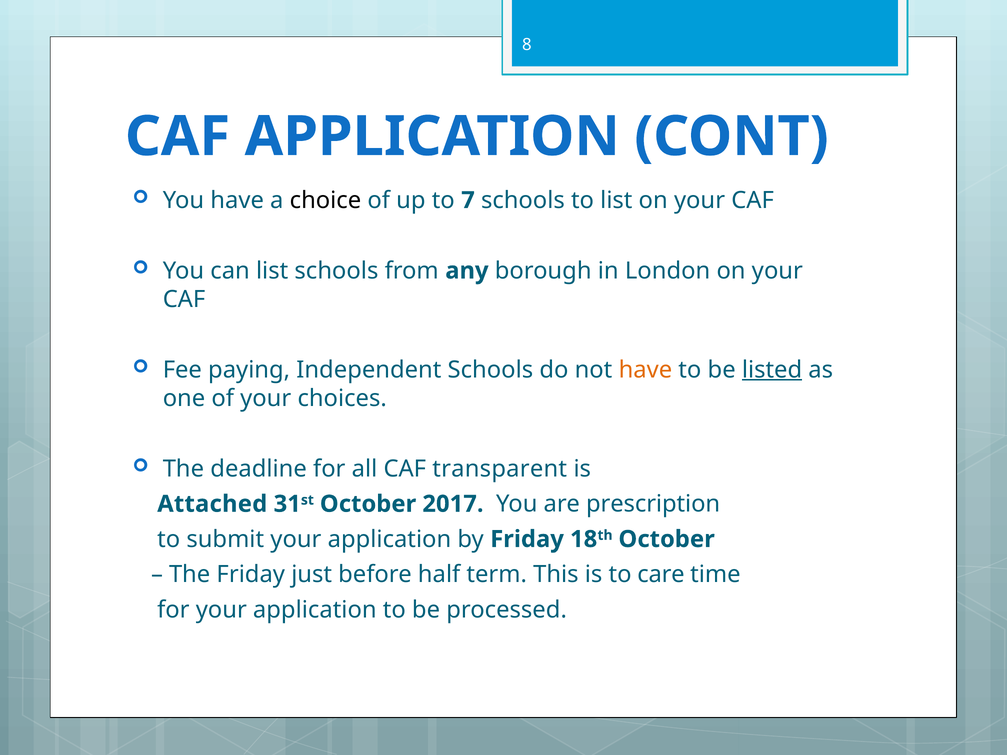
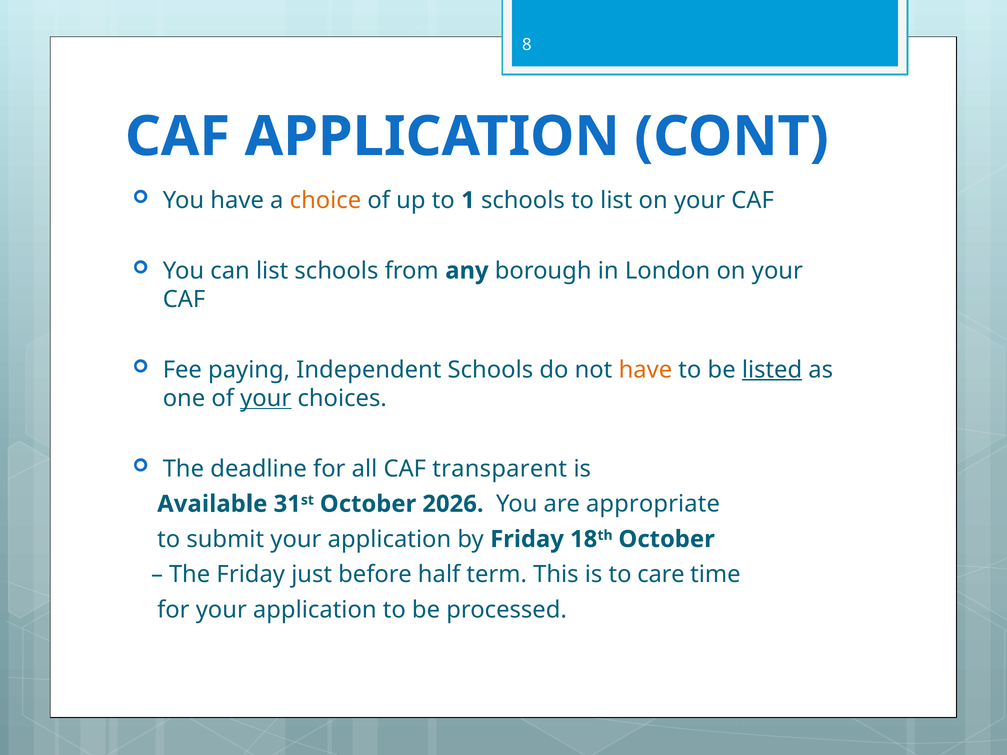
choice colour: black -> orange
7: 7 -> 1
your at (266, 398) underline: none -> present
Attached: Attached -> Available
2017: 2017 -> 2026
prescription: prescription -> appropriate
